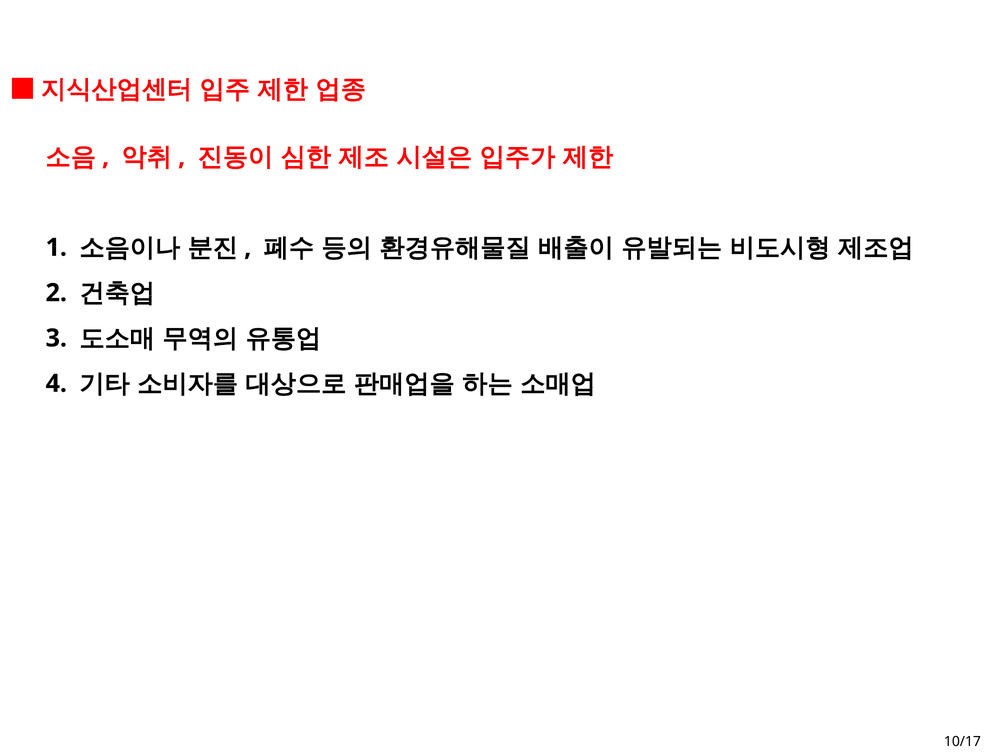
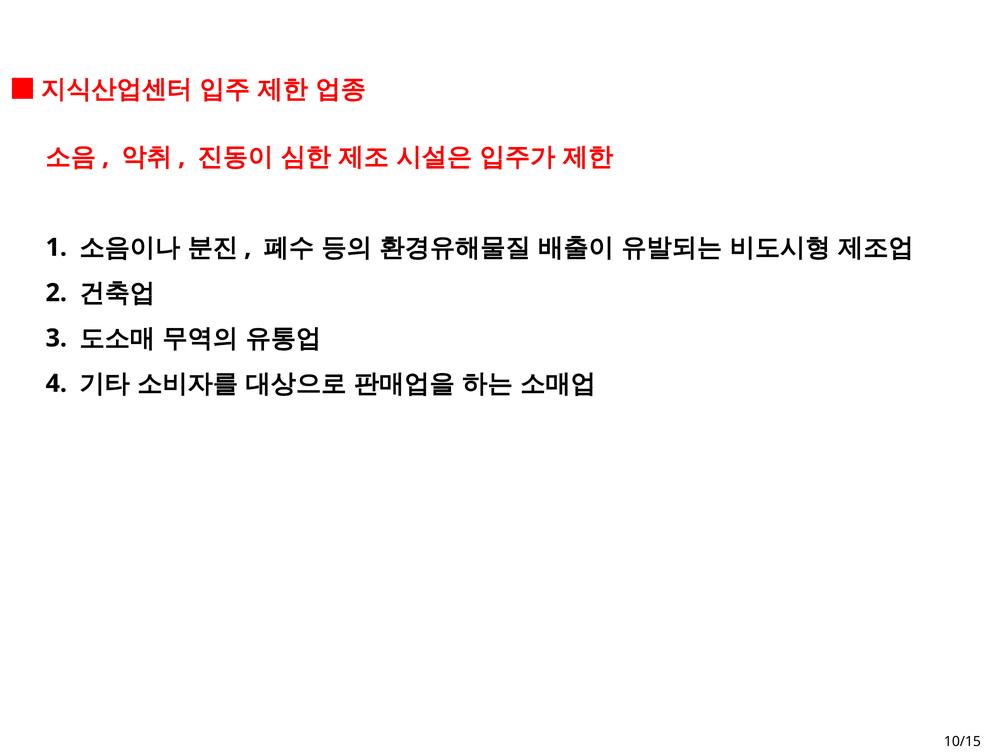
10/17: 10/17 -> 10/15
